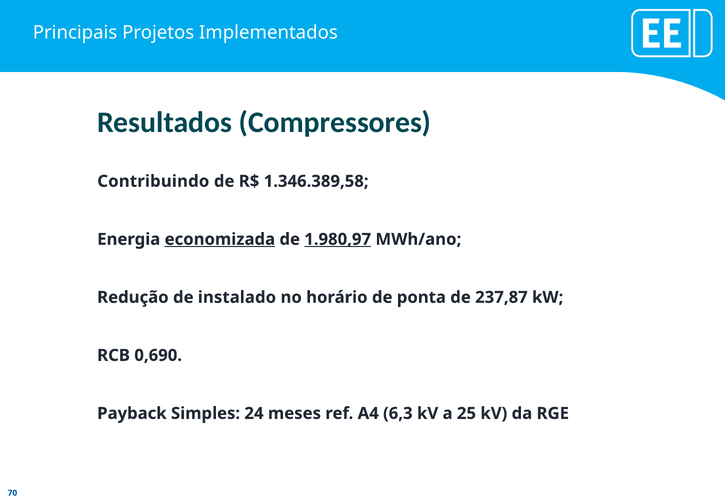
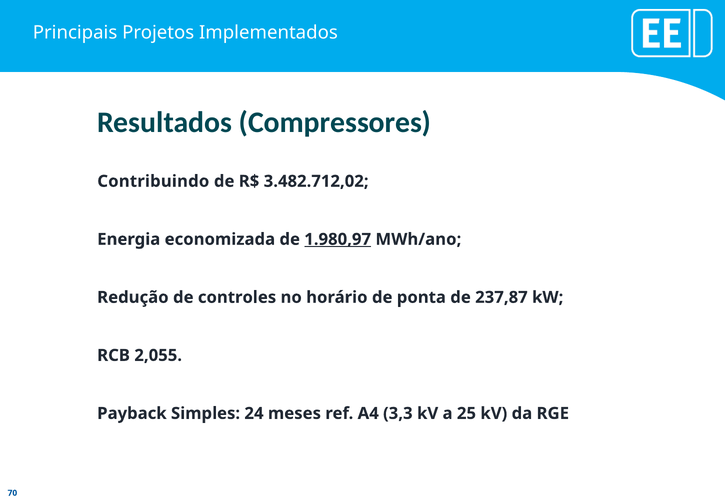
1.346.389,58: 1.346.389,58 -> 3.482.712,02
economizada underline: present -> none
instalado: instalado -> controles
0,690: 0,690 -> 2,055
6,3: 6,3 -> 3,3
